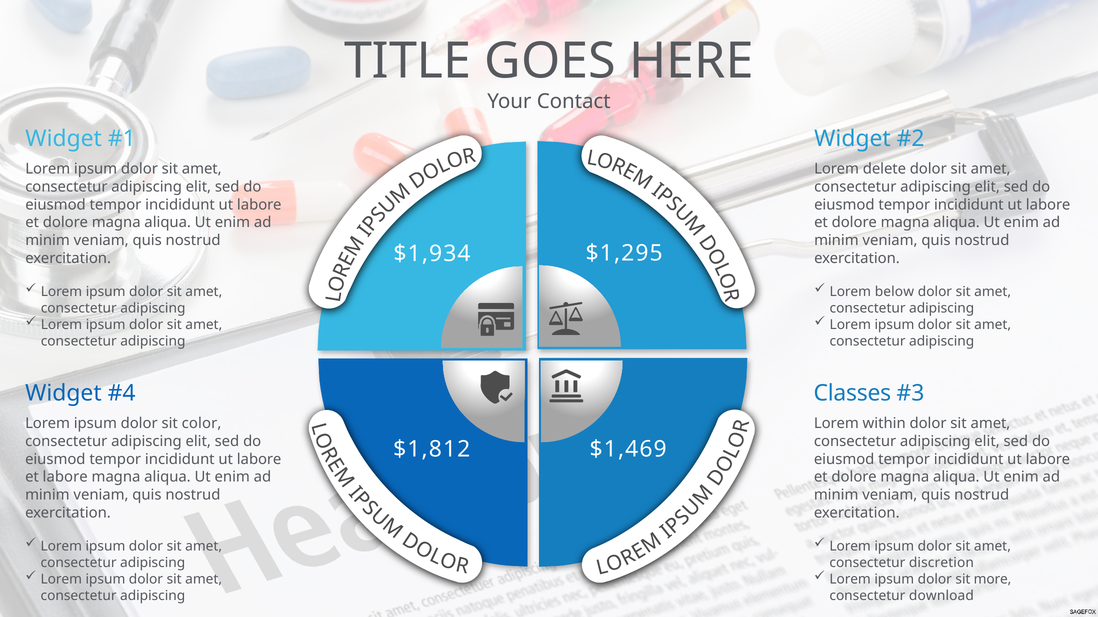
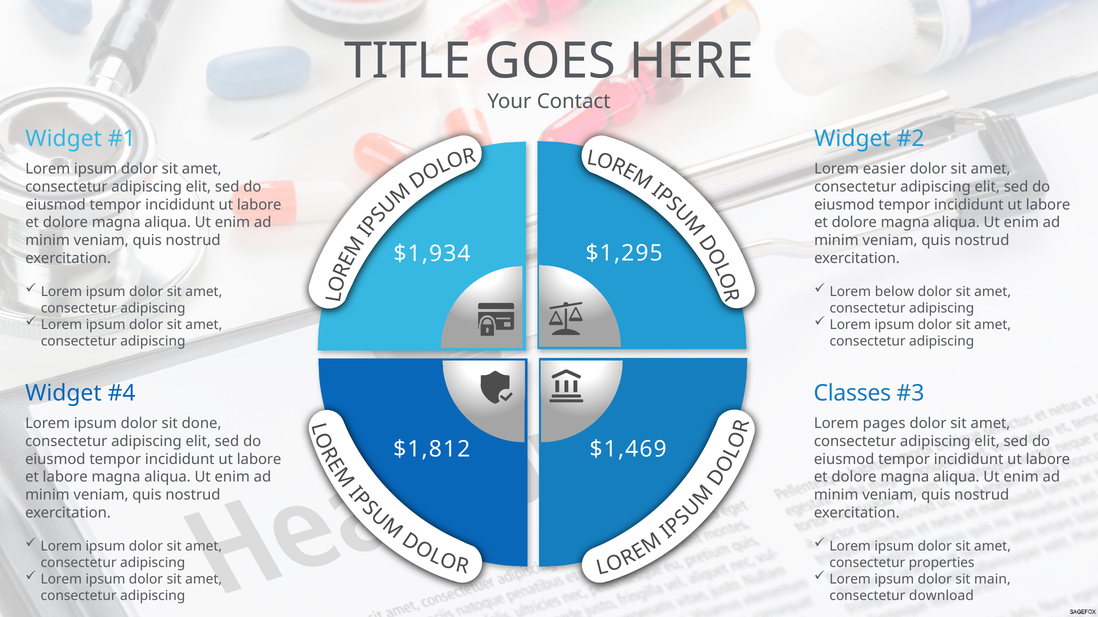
delete: delete -> easier
color: color -> done
within: within -> pages
discretion: discretion -> properties
more: more -> main
